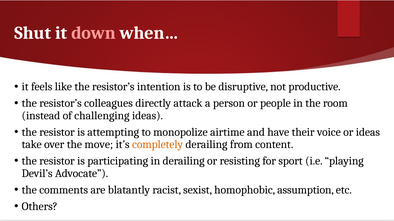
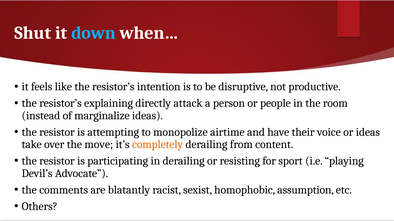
down colour: pink -> light blue
colleagues: colleagues -> explaining
challenging: challenging -> marginalize
